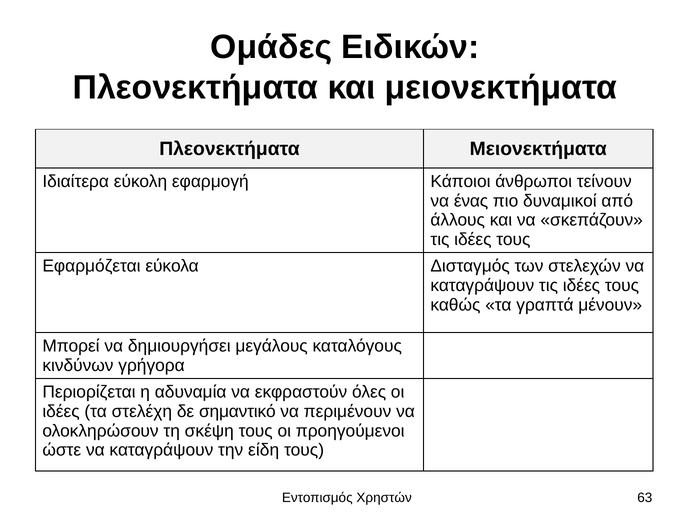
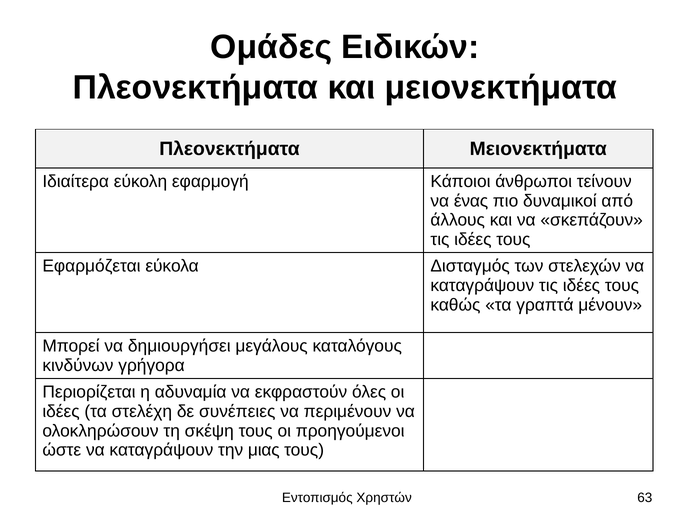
σημαντικό: σημαντικό -> συνέπειες
είδη: είδη -> μιας
